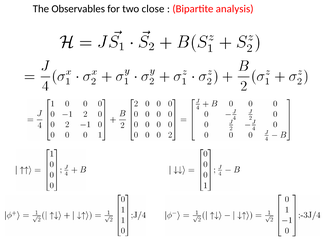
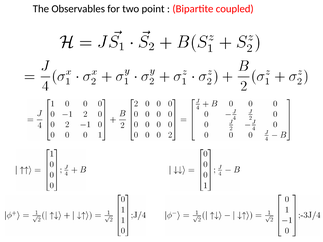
close: close -> point
analysis: analysis -> coupled
